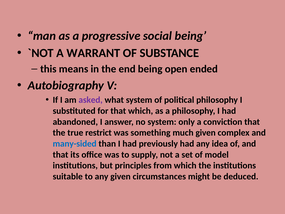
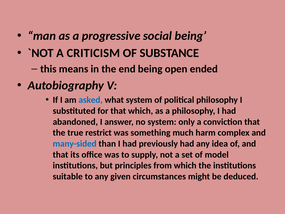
WARRANT: WARRANT -> CRITICISM
asked colour: purple -> blue
much given: given -> harm
